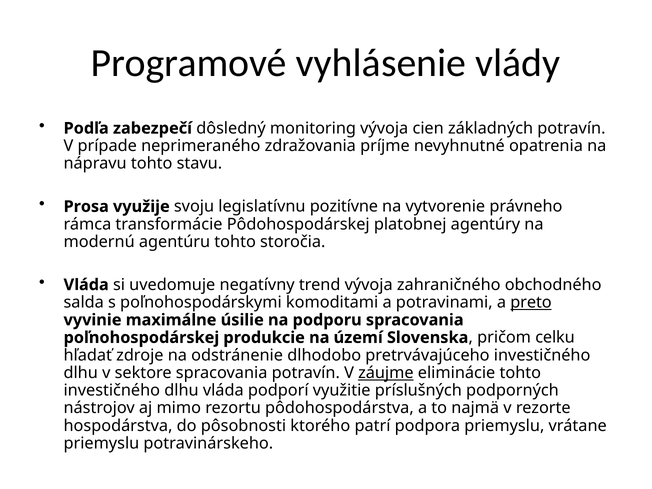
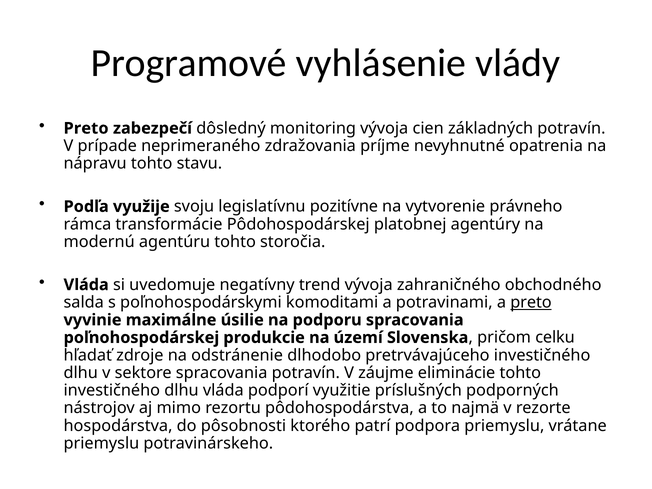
Podľa at (86, 128): Podľa -> Preto
Prosa: Prosa -> Podľa
záujme underline: present -> none
